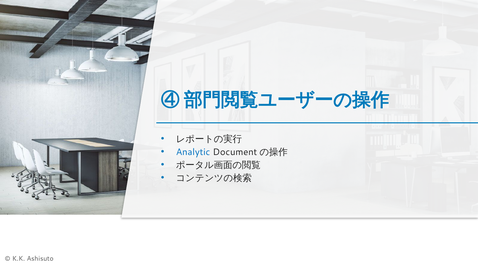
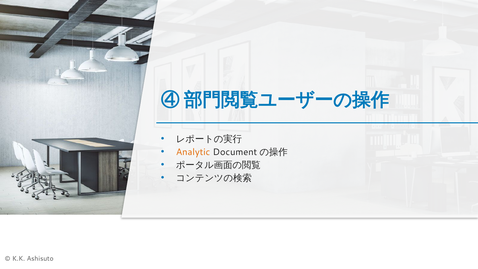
Analytic colour: blue -> orange
